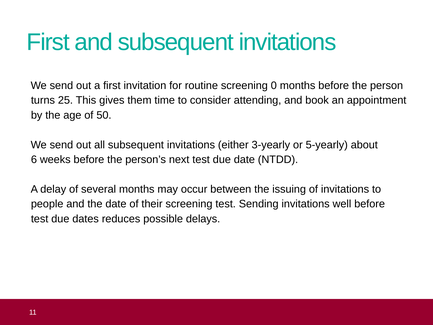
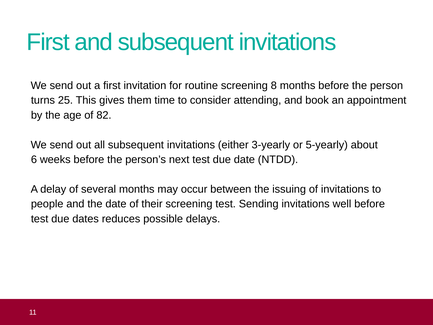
0: 0 -> 8
50: 50 -> 82
